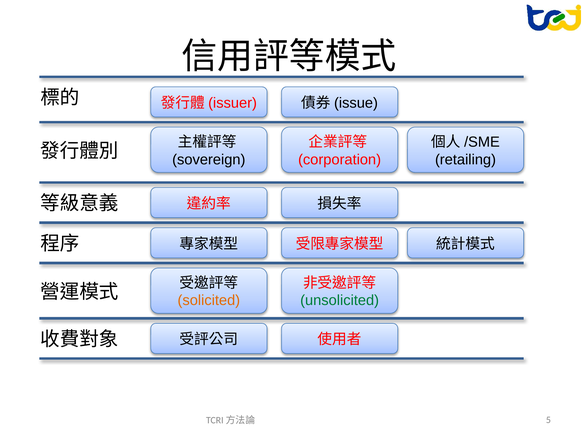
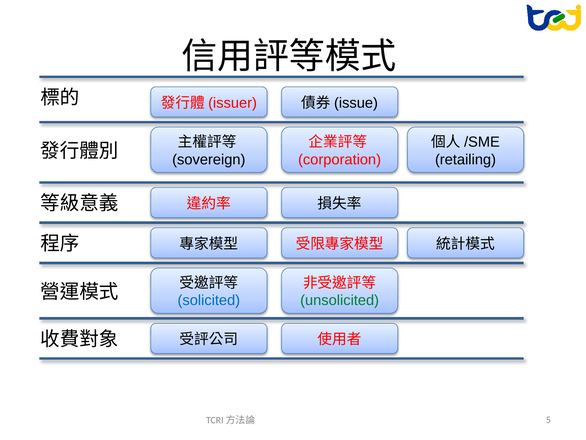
solicited colour: orange -> blue
